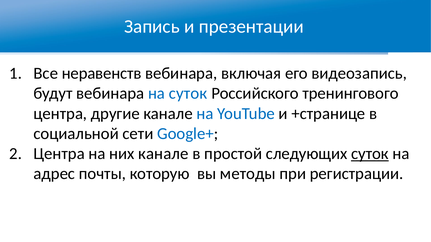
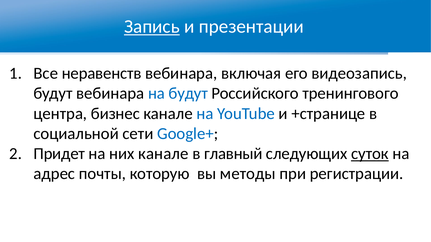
Запись underline: none -> present
на суток: суток -> будут
другие: другие -> бизнес
Центра at (59, 154): Центра -> Придет
простой: простой -> главный
